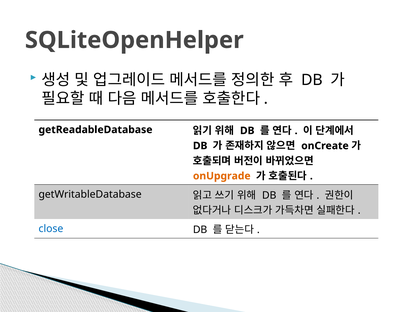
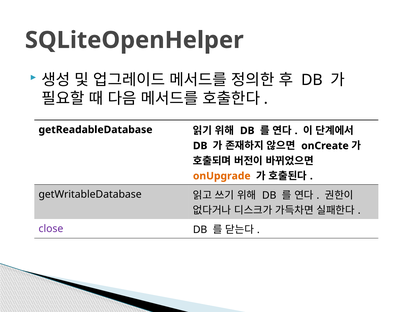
close colour: blue -> purple
